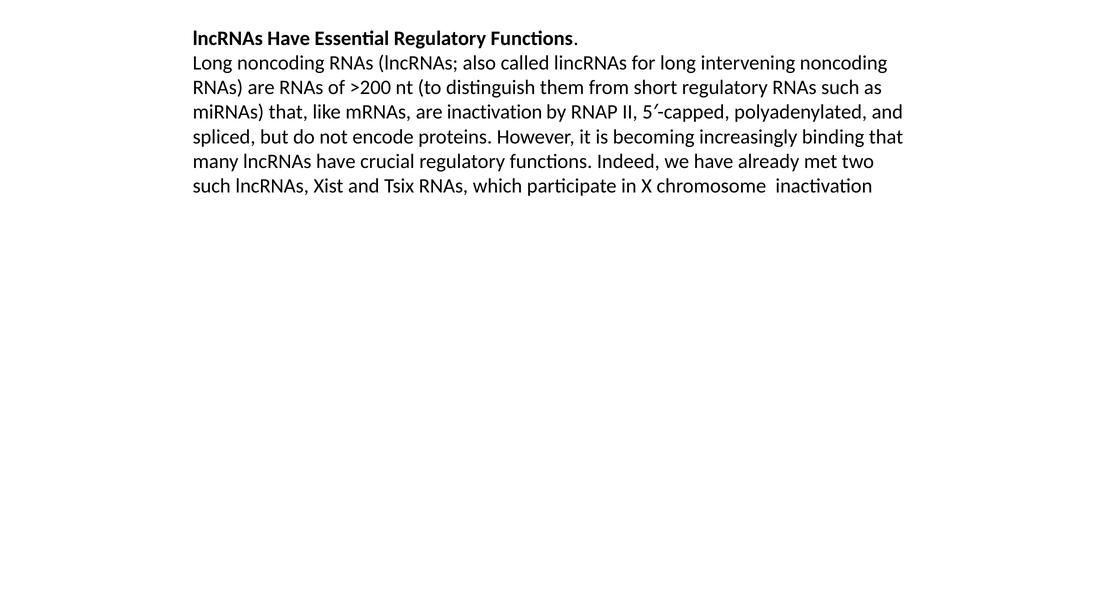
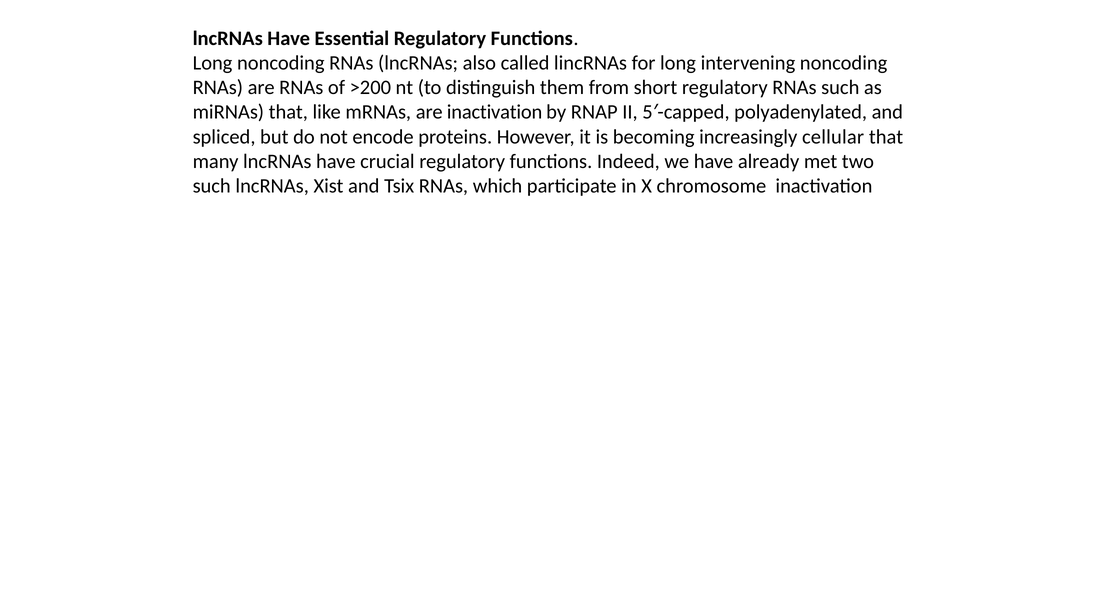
binding: binding -> cellular
